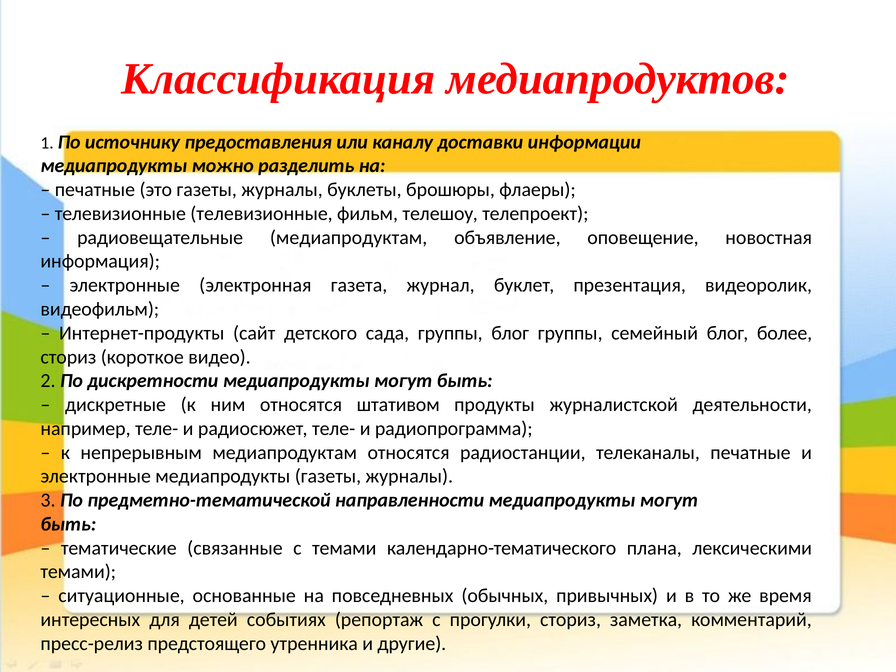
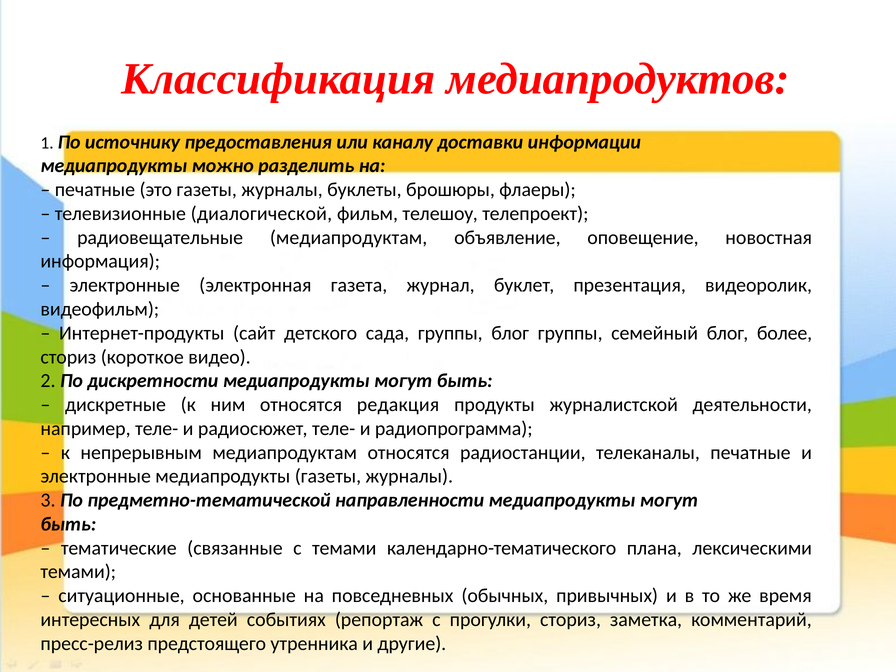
телевизионные телевизионные: телевизионные -> диалогической
штативом: штативом -> редакция
